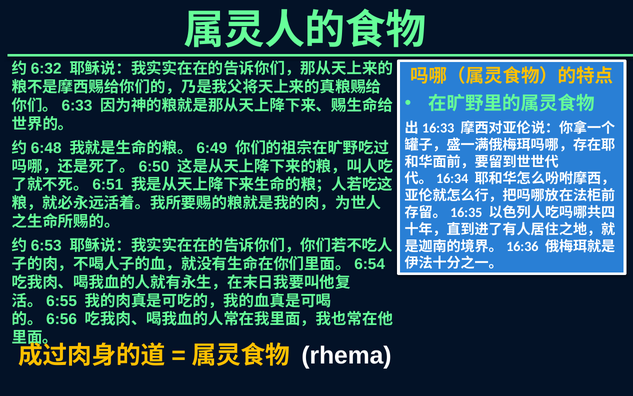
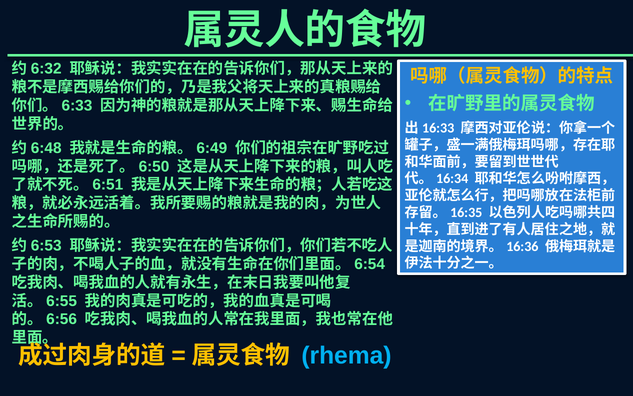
rhema colour: white -> light blue
